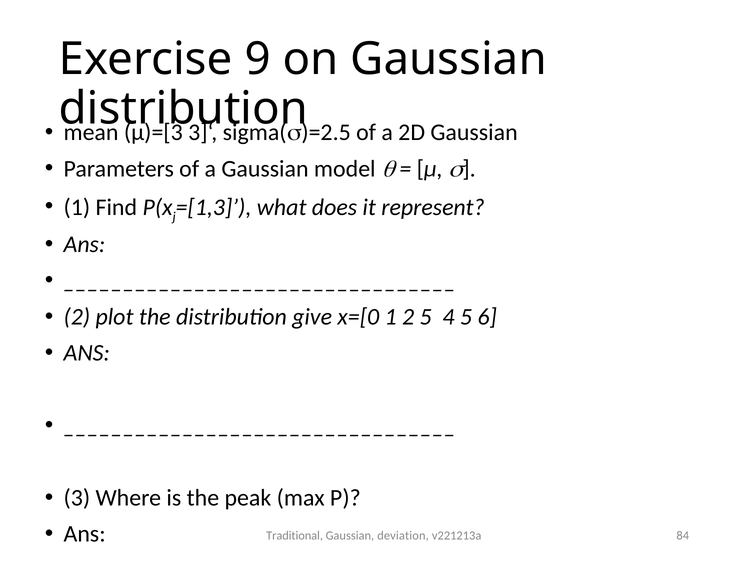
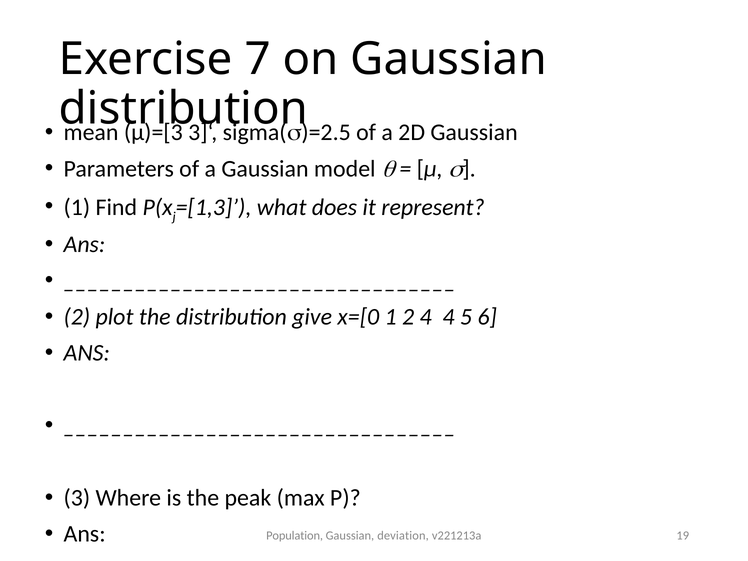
9: 9 -> 7
2 5: 5 -> 4
Traditional: Traditional -> Population
84: 84 -> 19
